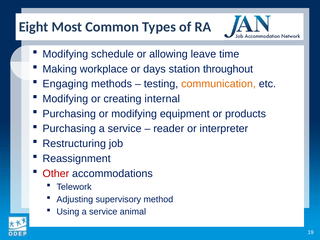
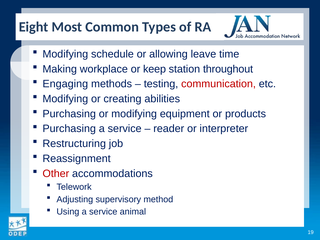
days: days -> keep
communication colour: orange -> red
internal: internal -> abilities
